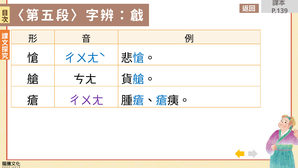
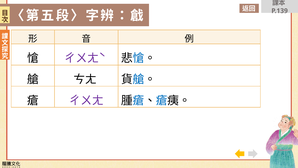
ㄔㄨㄤˋ colour: blue -> purple
